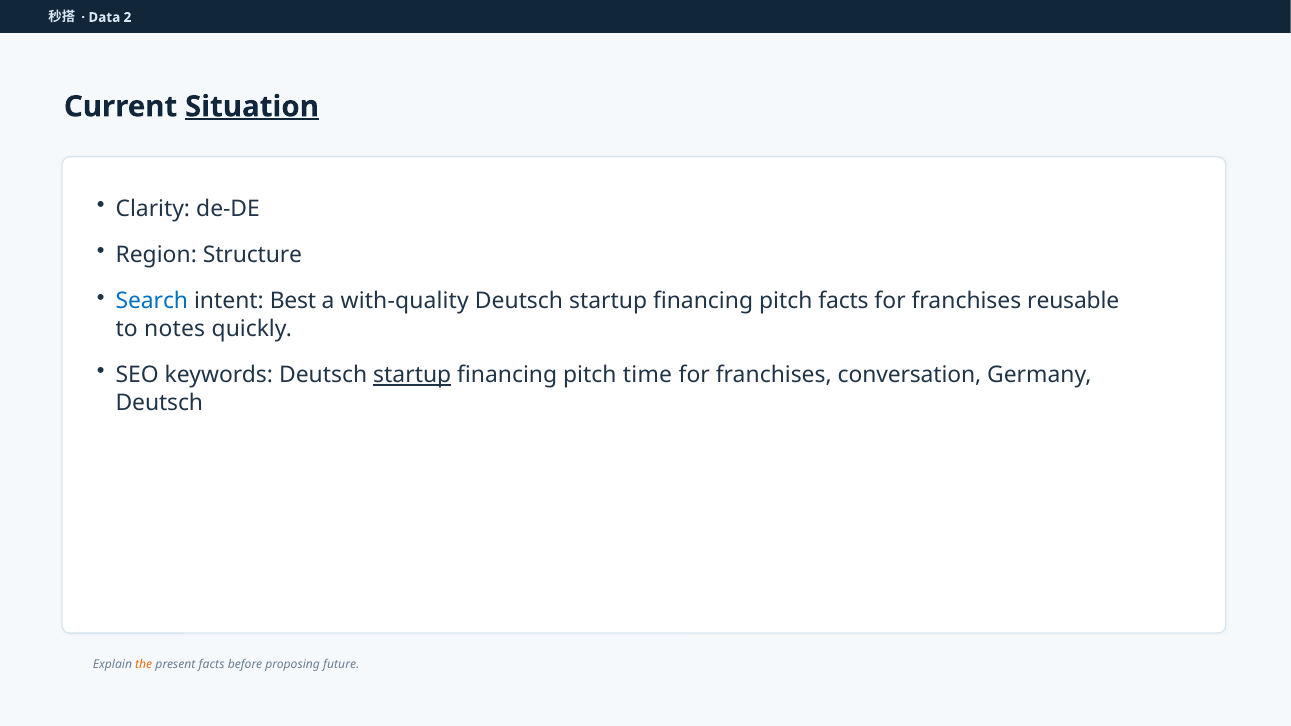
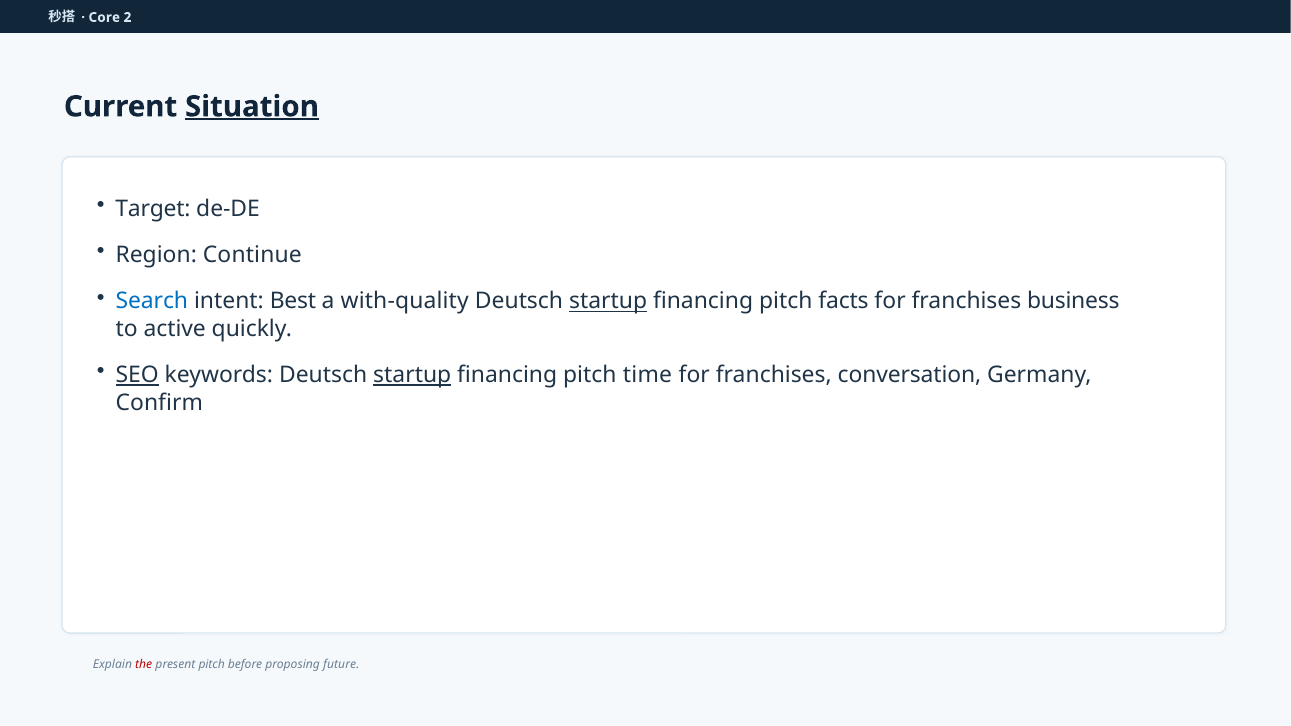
Data: Data -> Core
Clarity: Clarity -> Target
Structure: Structure -> Continue
startup at (608, 301) underline: none -> present
reusable: reusable -> business
notes: notes -> active
SEO underline: none -> present
Deutsch at (159, 403): Deutsch -> Confirm
the colour: orange -> red
present facts: facts -> pitch
